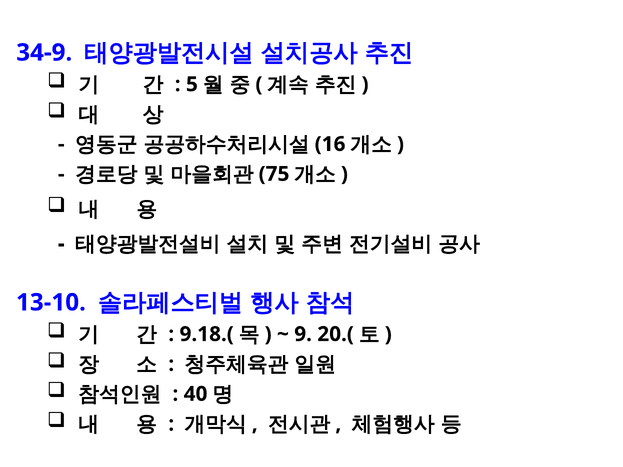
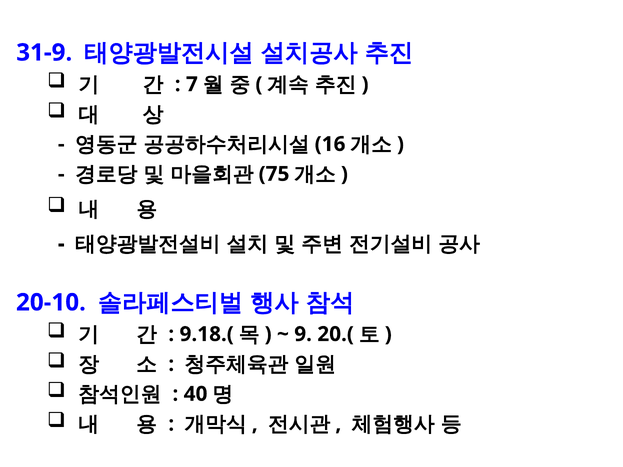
34-9: 34-9 -> 31-9
5: 5 -> 7
13-10: 13-10 -> 20-10
